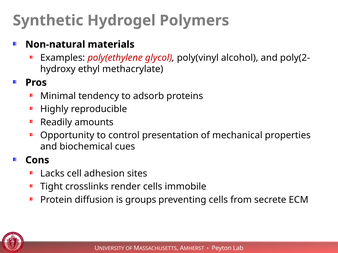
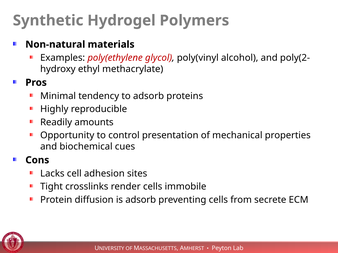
is groups: groups -> adsorb
